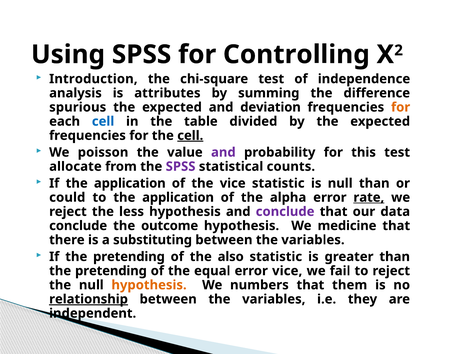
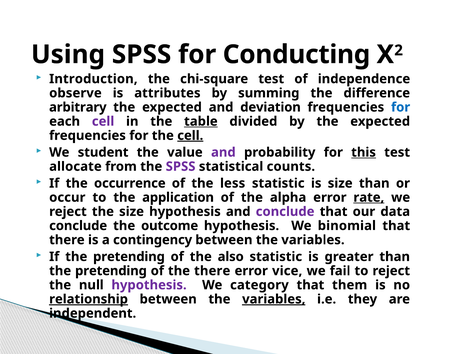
Controlling: Controlling -> Conducting
analysis: analysis -> observe
spurious: spurious -> arbitrary
for at (401, 107) colour: orange -> blue
cell at (103, 121) colour: blue -> purple
table underline: none -> present
poisson: poisson -> student
this underline: none -> present
If the application: application -> occurrence
the vice: vice -> less
is null: null -> size
could: could -> occur
the less: less -> size
medicine: medicine -> binomial
substituting: substituting -> contingency
the equal: equal -> there
hypothesis at (149, 284) colour: orange -> purple
numbers: numbers -> category
variables at (274, 299) underline: none -> present
